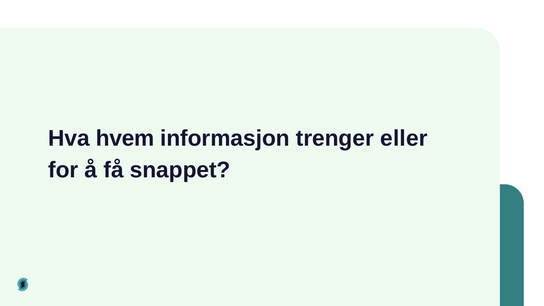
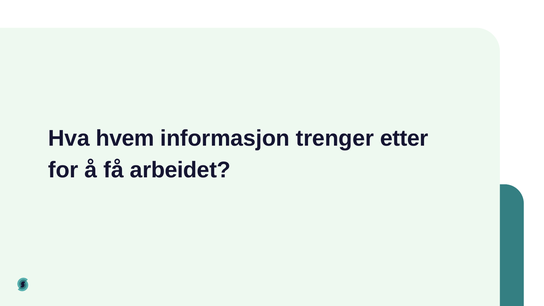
eller: eller -> etter
snappet: snappet -> arbeidet
